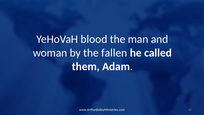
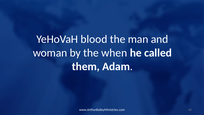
fallen: fallen -> when
